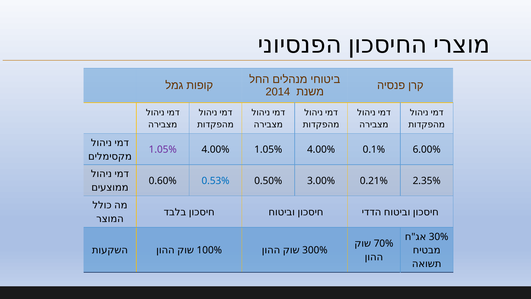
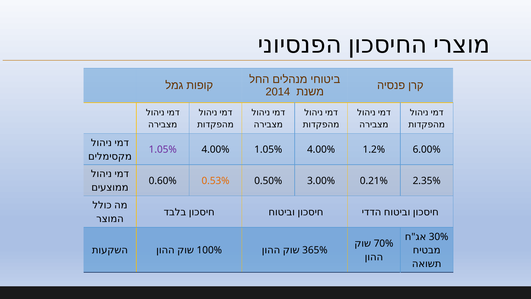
0.1%: 0.1% -> 1.2%
0.53% colour: blue -> orange
300%: 300% -> 365%
